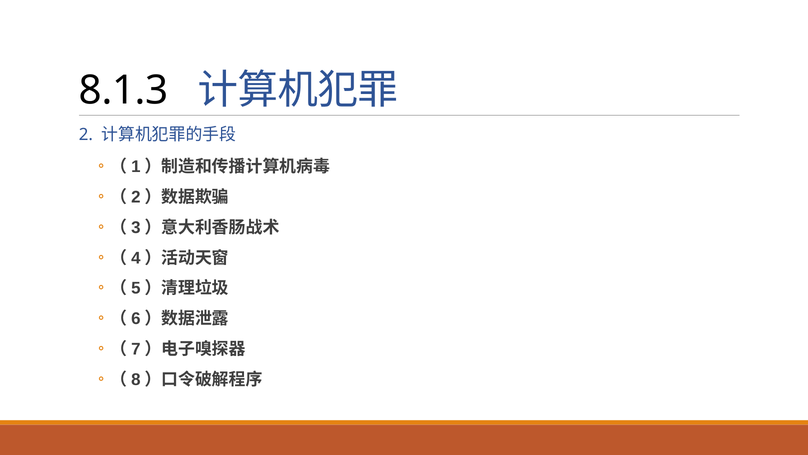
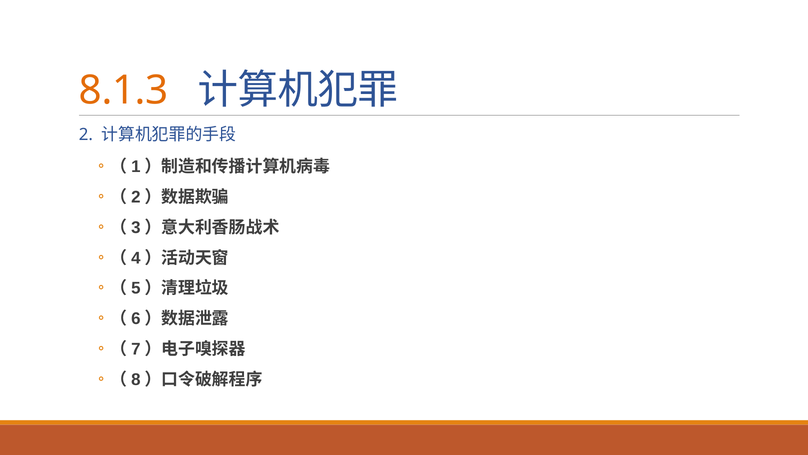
8.1.3 colour: black -> orange
